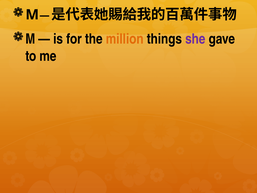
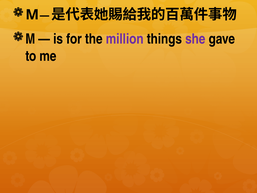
million colour: orange -> purple
